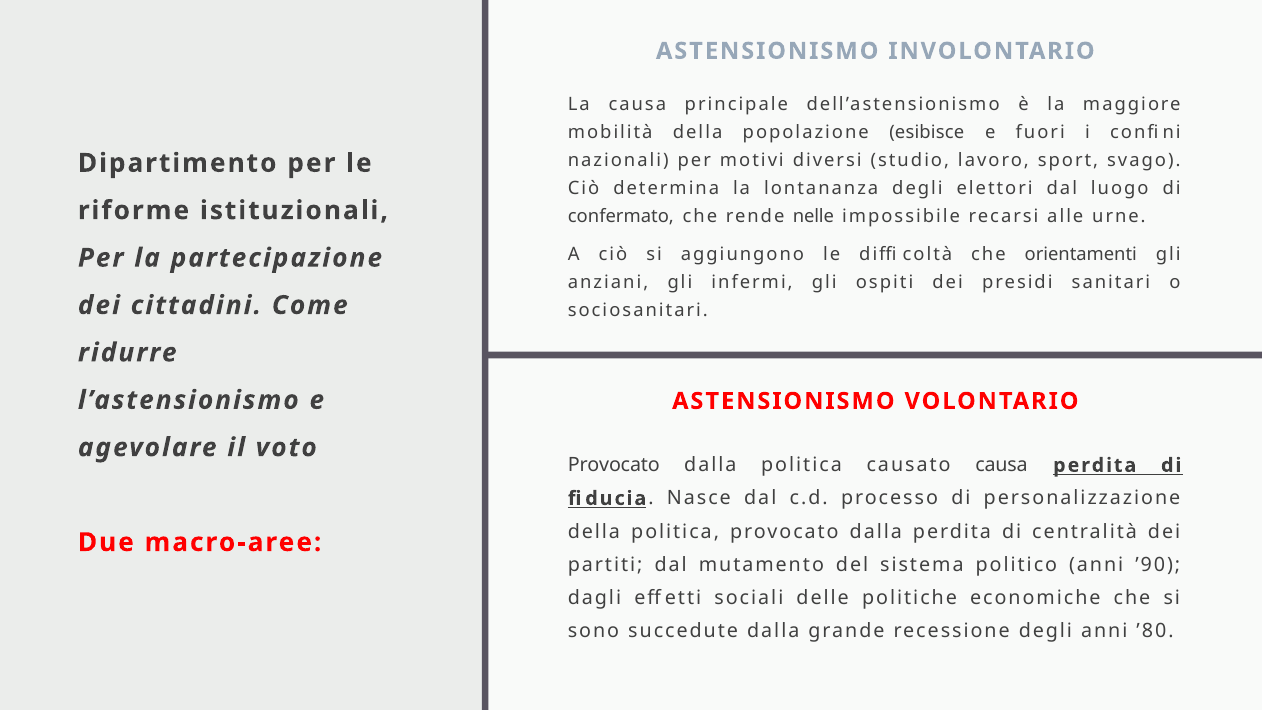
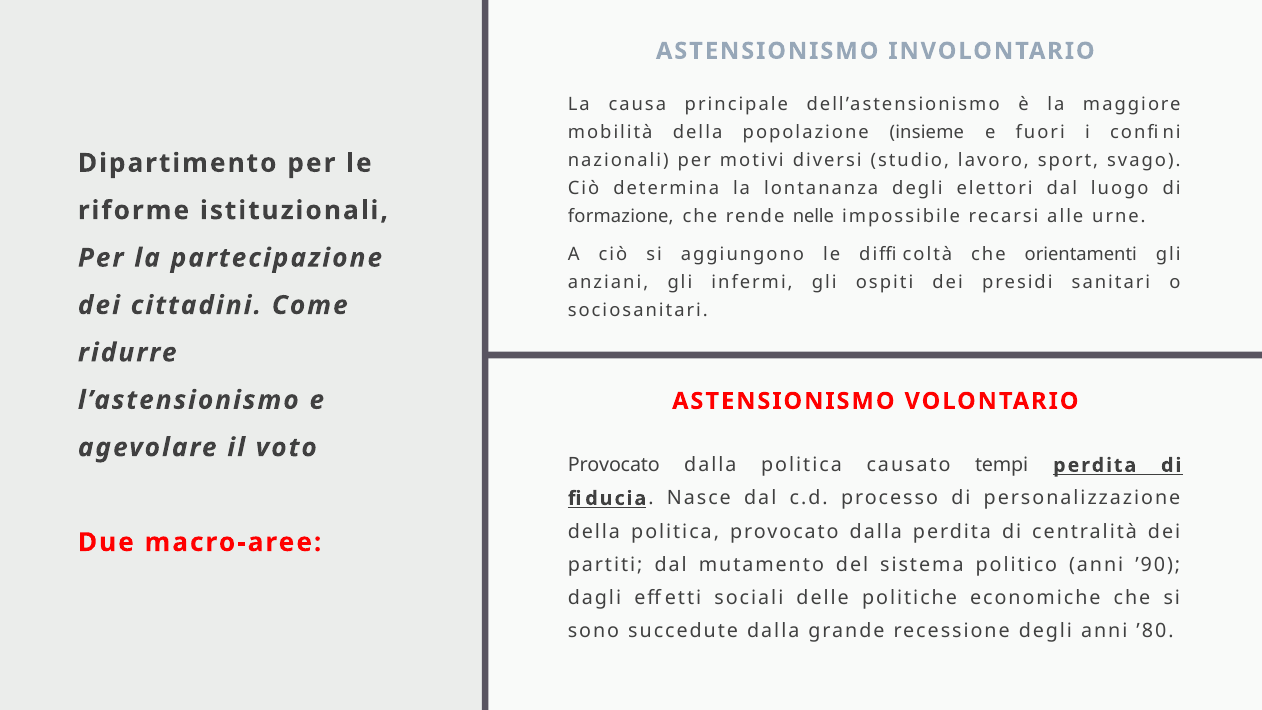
esibisce: esibisce -> insieme
confermato: confermato -> formazione
causato causa: causa -> tempi
